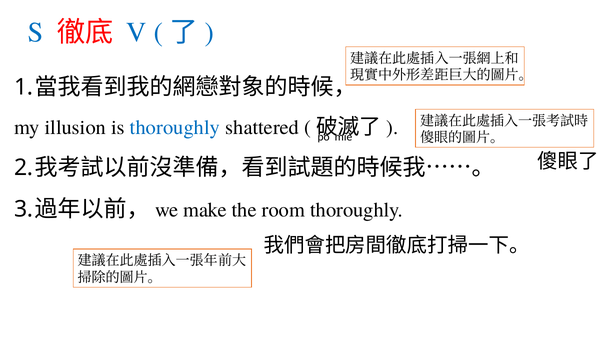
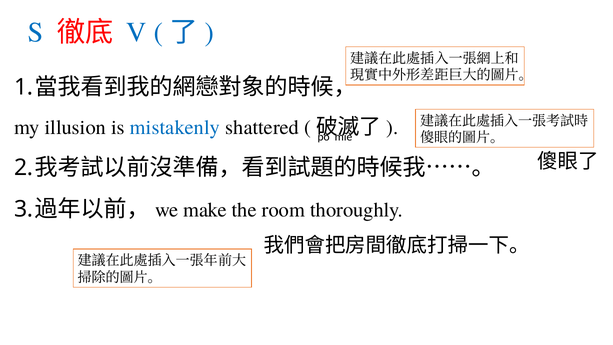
is thoroughly: thoroughly -> mistakenly
